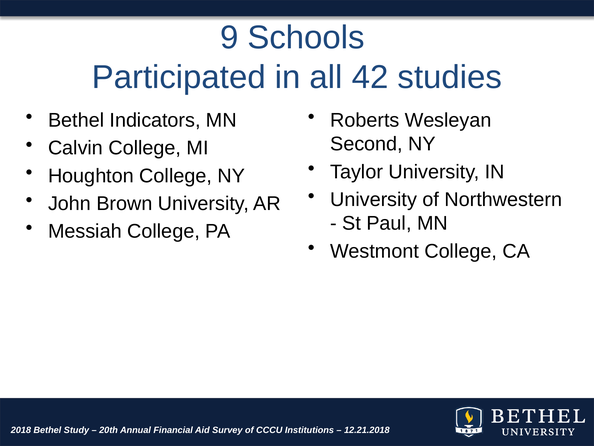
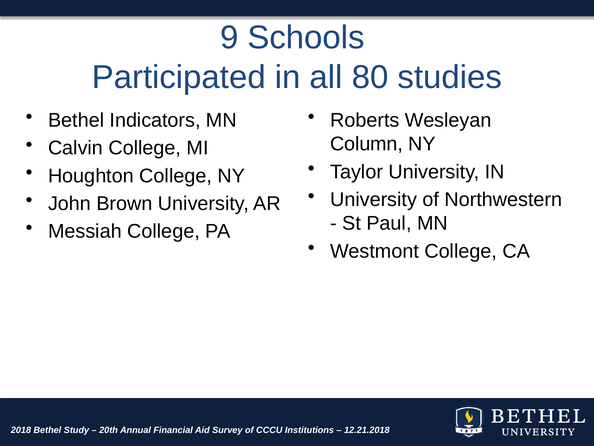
42: 42 -> 80
Second: Second -> Column
